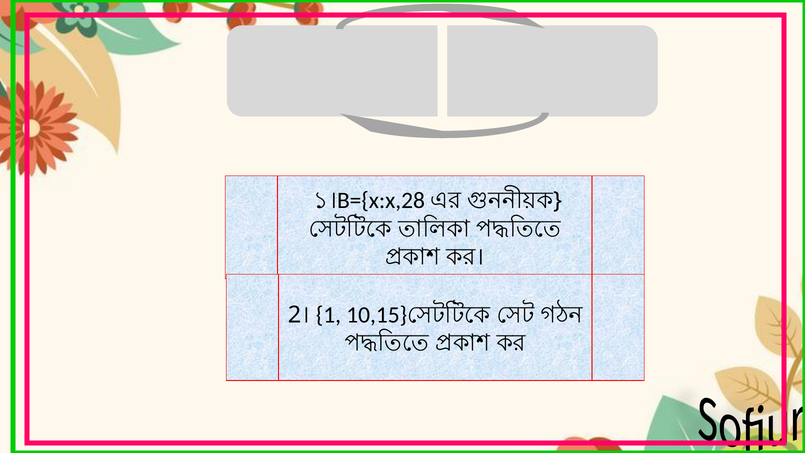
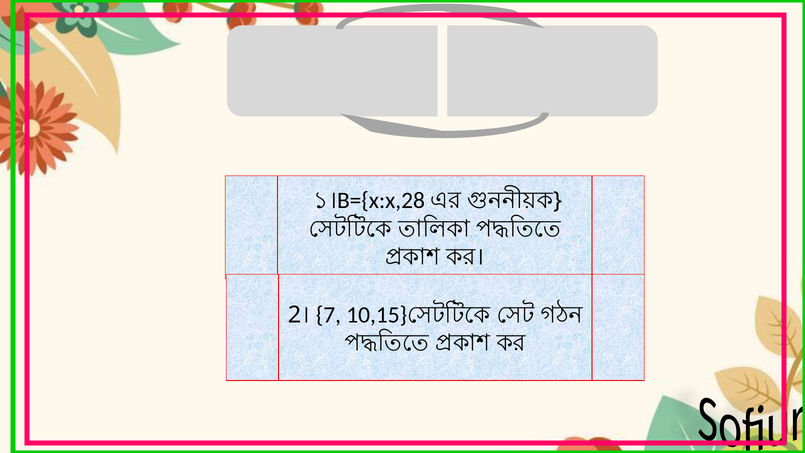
1: 1 -> 7
